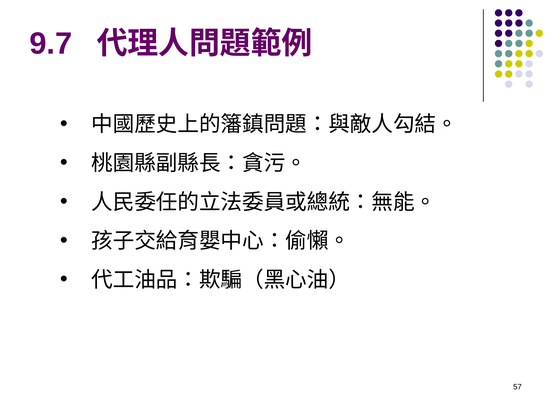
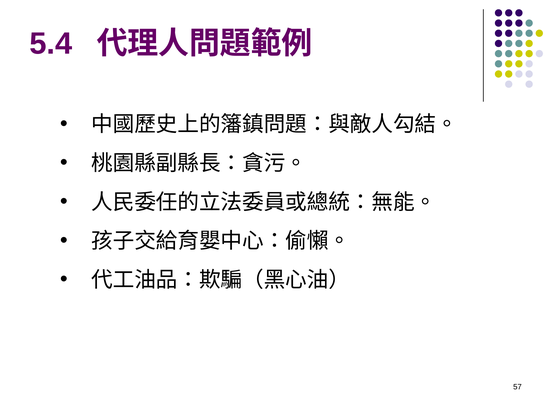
9.7: 9.7 -> 5.4
